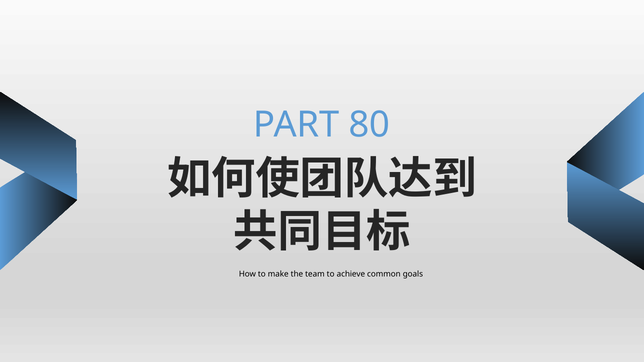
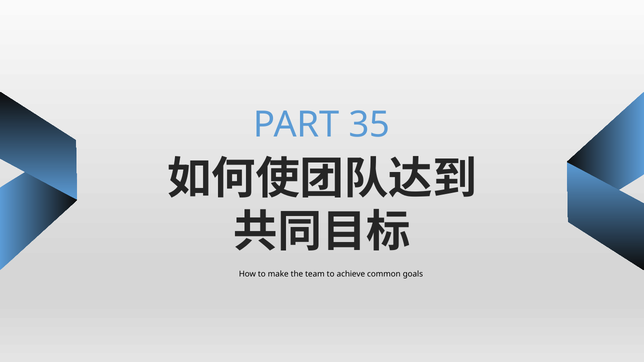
80: 80 -> 35
